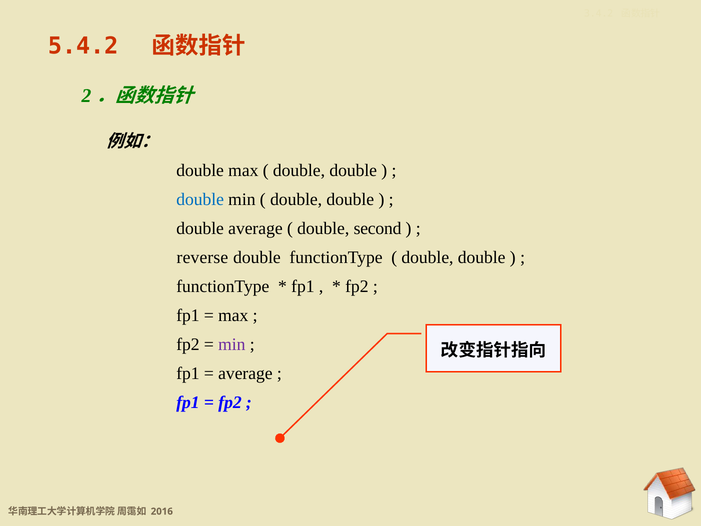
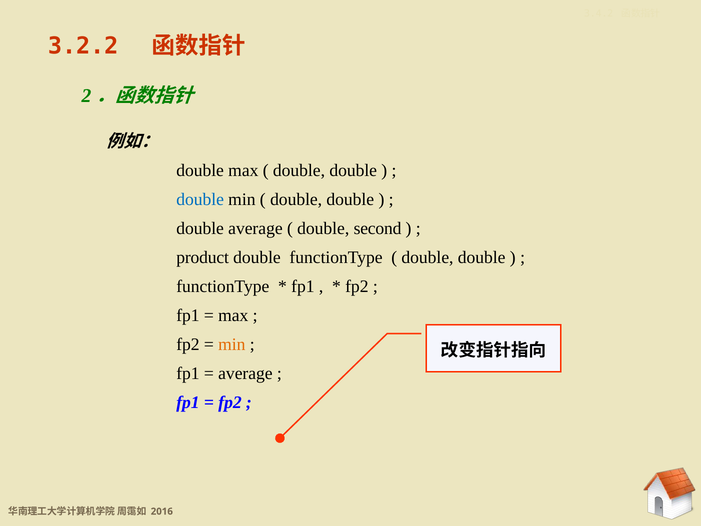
5.4.2: 5.4.2 -> 3.2.2
reverse: reverse -> product
min at (232, 344) colour: purple -> orange
